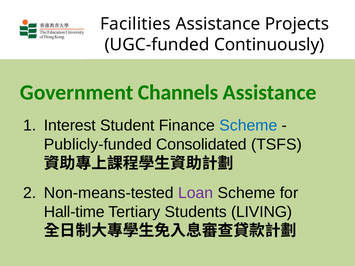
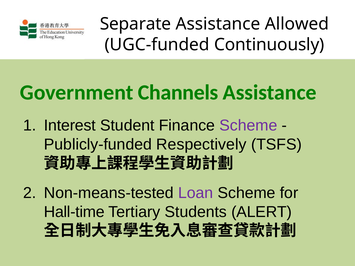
Facilities: Facilities -> Separate
Projects: Projects -> Allowed
Scheme at (248, 126) colour: blue -> purple
Consolidated: Consolidated -> Respectively
LIVING: LIVING -> ALERT
